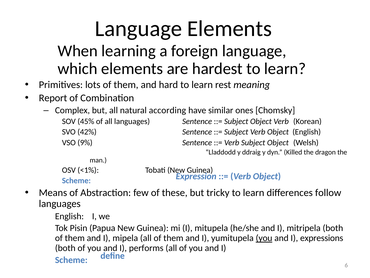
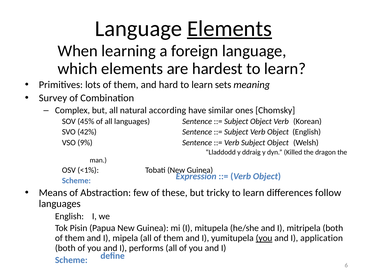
Elements at (230, 28) underline: none -> present
rest: rest -> sets
Report: Report -> Survey
expressions: expressions -> application
